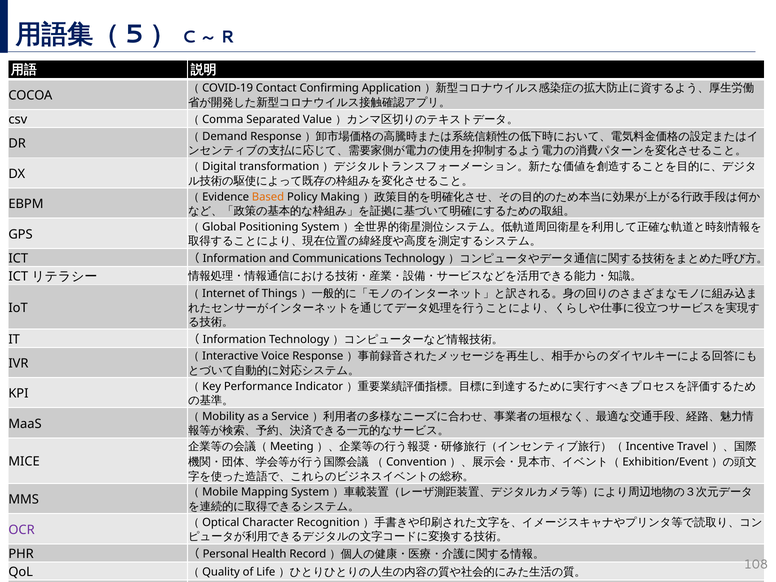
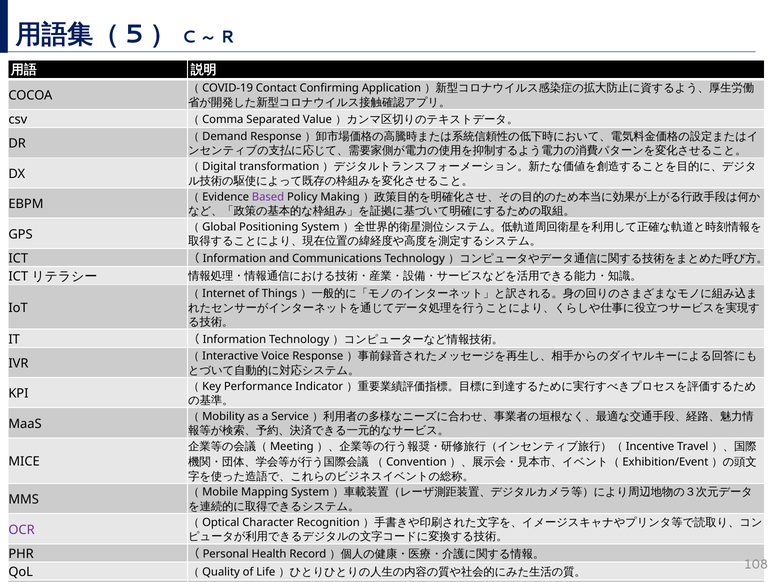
Based colour: orange -> purple
